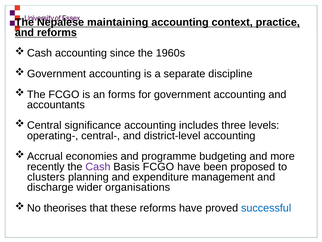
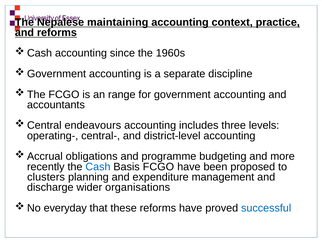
forms: forms -> range
significance: significance -> endeavours
economies: economies -> obligations
Cash colour: purple -> blue
theorises: theorises -> everyday
